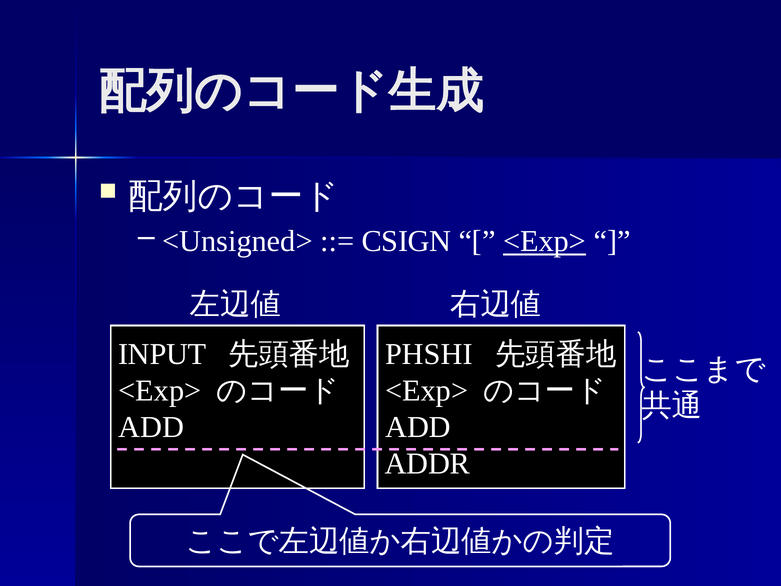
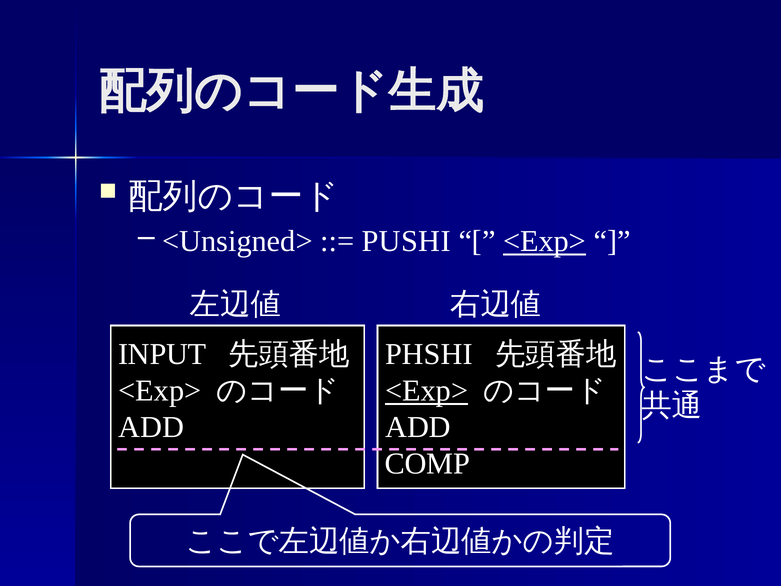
CSIGN: CSIGN -> PUSHI
<Exp> at (427, 391) underline: none -> present
ADDR: ADDR -> COMP
